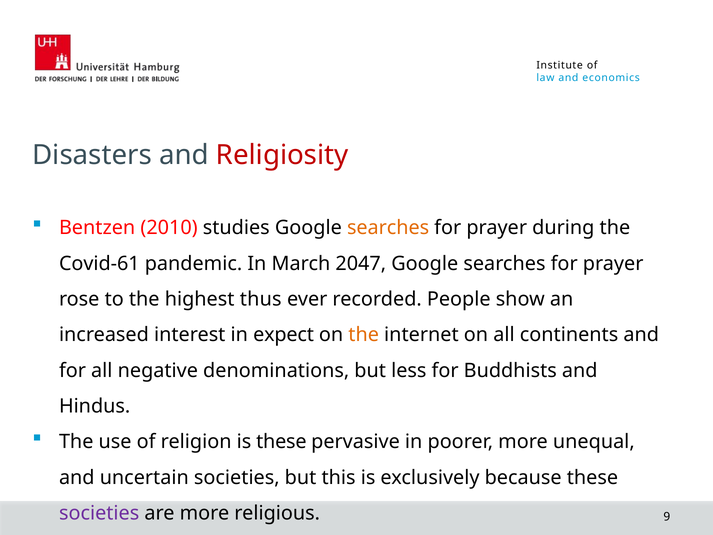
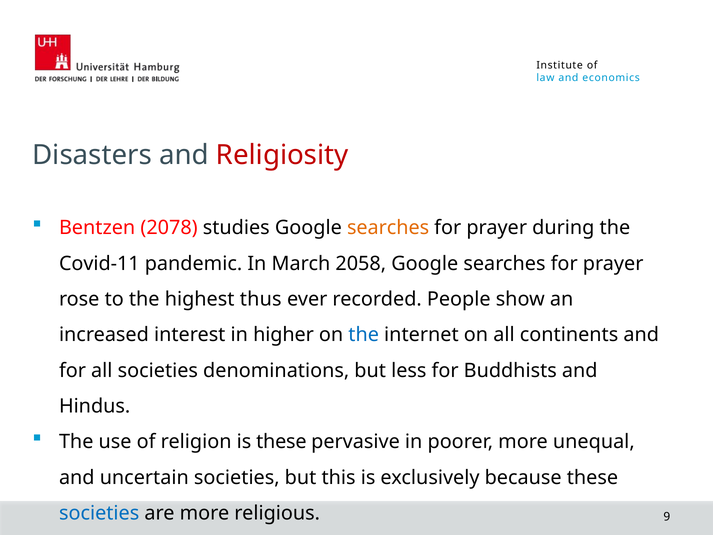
2010: 2010 -> 2078
Covid-61: Covid-61 -> Covid-11
2047: 2047 -> 2058
expect: expect -> higher
the at (364, 335) colour: orange -> blue
all negative: negative -> societies
societies at (99, 513) colour: purple -> blue
